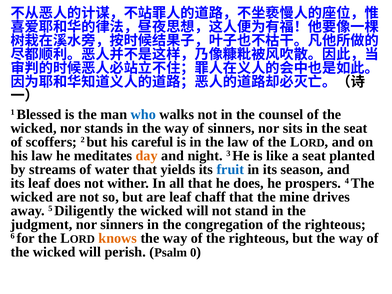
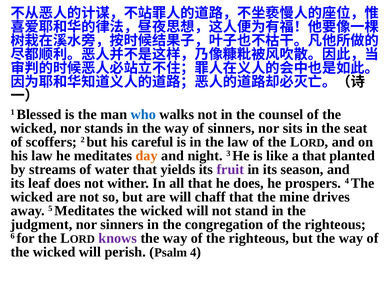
a seat: seat -> that
fruit colour: blue -> purple
are leaf: leaf -> will
5 Diligently: Diligently -> Meditates
knows colour: orange -> purple
Psalm 0: 0 -> 4
